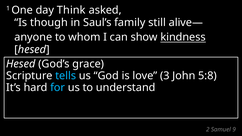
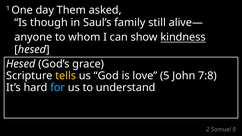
Think: Think -> Them
tells colour: light blue -> yellow
3: 3 -> 5
5:8: 5:8 -> 7:8
